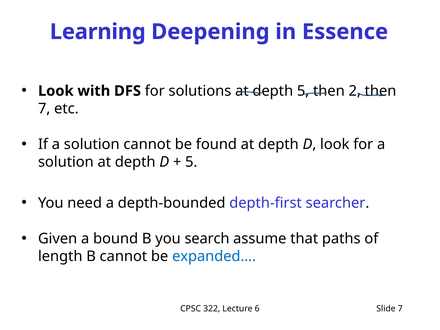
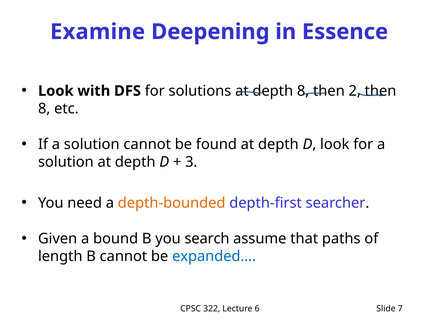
Learning: Learning -> Examine
depth 5: 5 -> 8
7 at (44, 109): 7 -> 8
5 at (191, 162): 5 -> 3
depth-bounded colour: black -> orange
